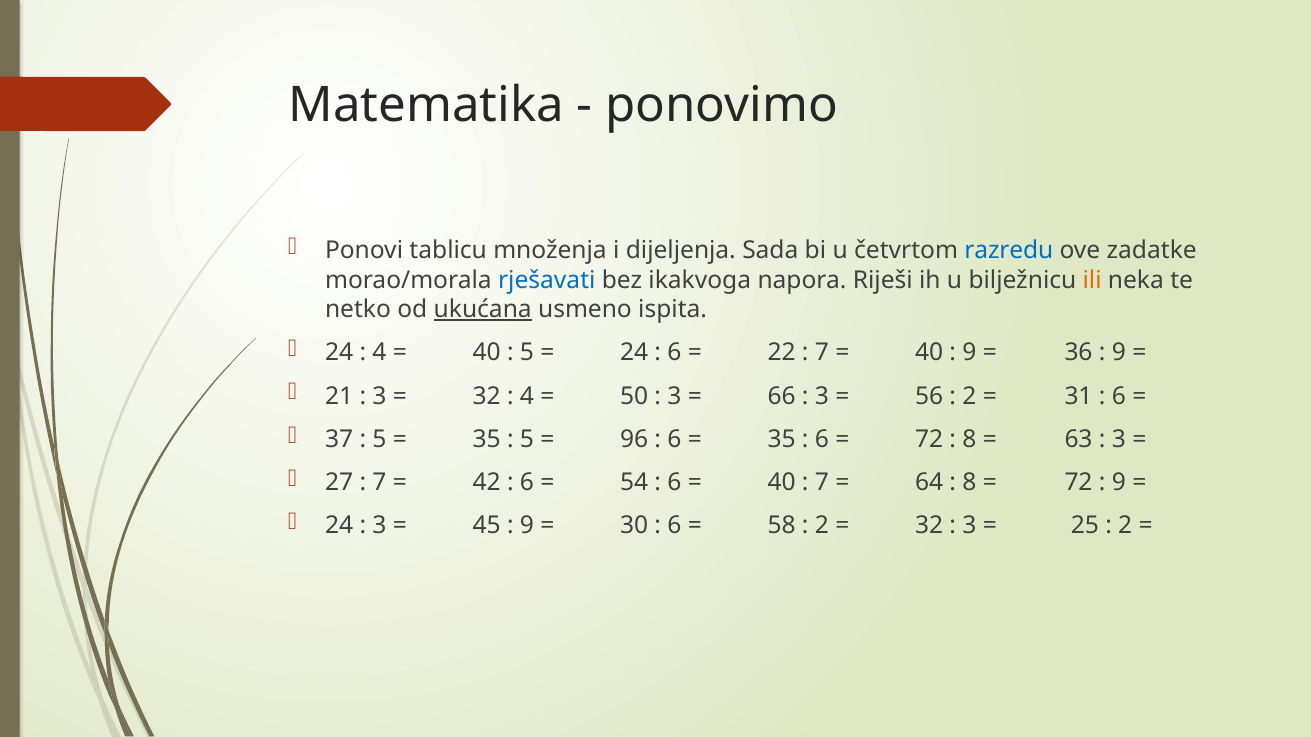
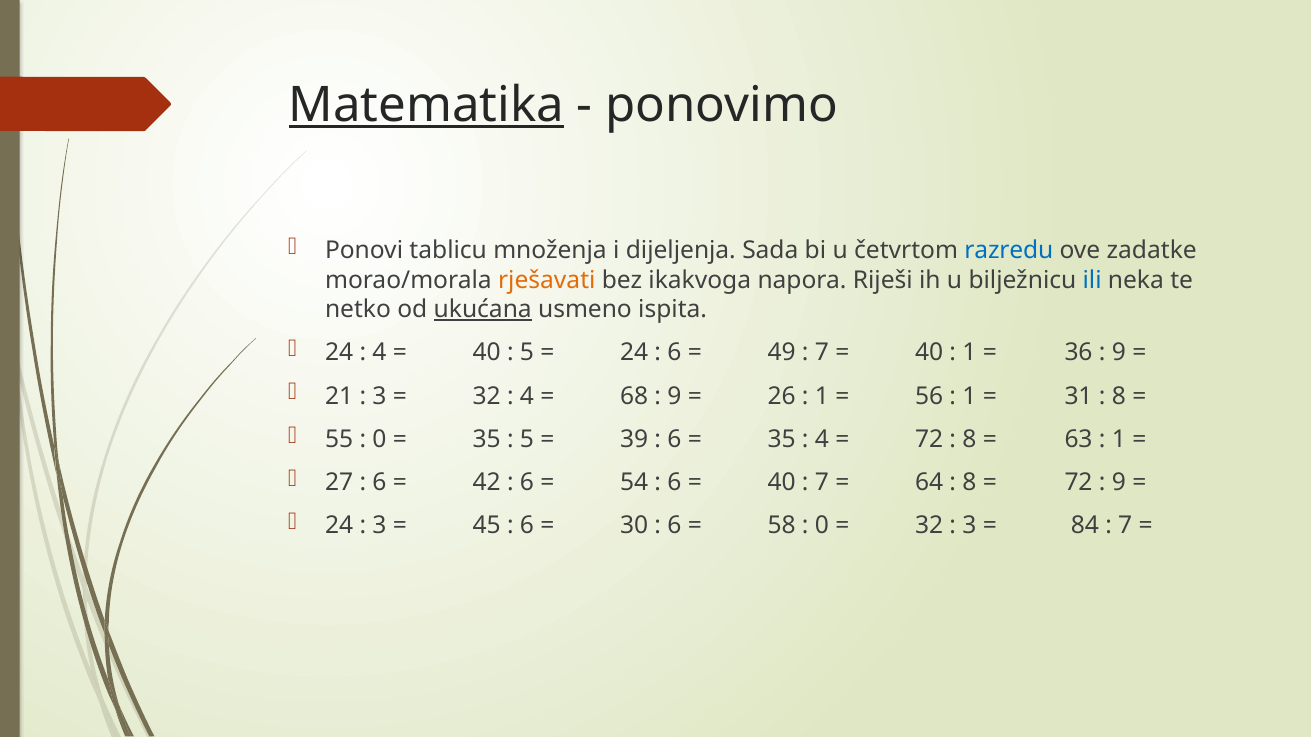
Matematika underline: none -> present
rješavati colour: blue -> orange
ili colour: orange -> blue
22: 22 -> 49
9 at (969, 353): 9 -> 1
50: 50 -> 68
3 at (674, 396): 3 -> 9
66: 66 -> 26
3 at (822, 396): 3 -> 1
2 at (969, 396): 2 -> 1
6 at (1119, 396): 6 -> 8
37: 37 -> 55
5 at (379, 439): 5 -> 0
96: 96 -> 39
6 at (822, 439): 6 -> 4
3 at (1119, 439): 3 -> 1
7 at (379, 482): 7 -> 6
9 at (527, 526): 9 -> 6
2 at (822, 526): 2 -> 0
25: 25 -> 84
2 at (1125, 526): 2 -> 7
